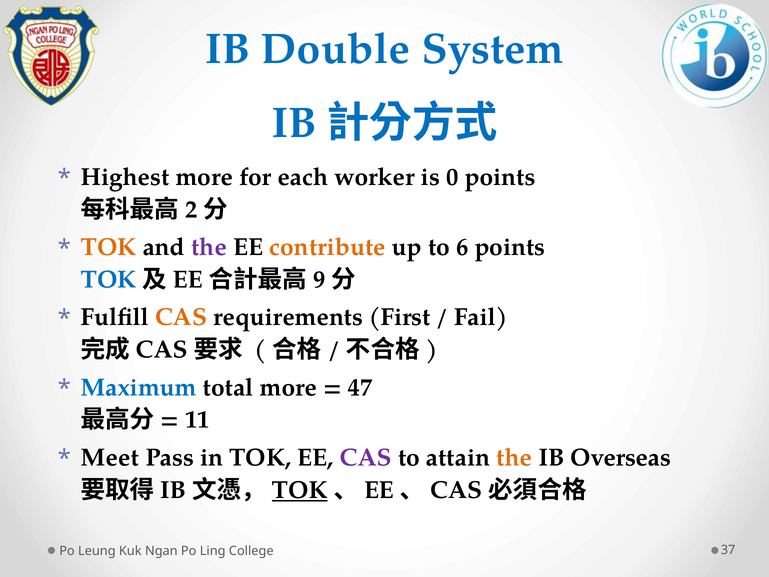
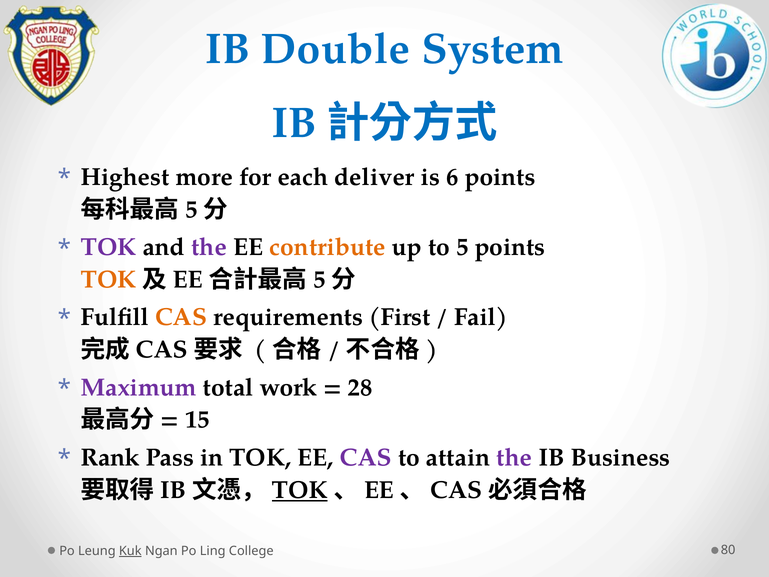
worker: worker -> deliver
0: 0 -> 6
2 at (191, 209): 2 -> 5
TOK at (109, 247) colour: orange -> purple
to 6: 6 -> 5
TOK at (109, 280) colour: blue -> orange
9 at (319, 280): 9 -> 5
Maximum colour: blue -> purple
total more: more -> work
47: 47 -> 28
11: 11 -> 15
Meet: Meet -> Rank
the at (514, 457) colour: orange -> purple
Overseas: Overseas -> Business
Kuk underline: none -> present
37: 37 -> 80
